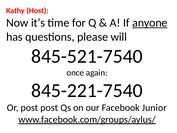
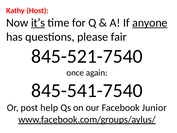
it’s underline: none -> present
will: will -> fair
845-221-7540: 845-221-7540 -> 845-541-7540
post post: post -> help
